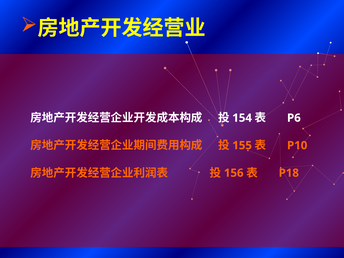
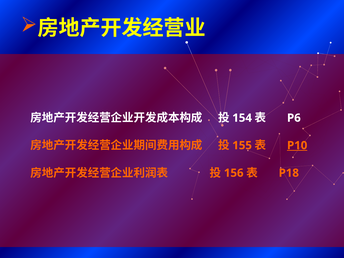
P10 underline: none -> present
